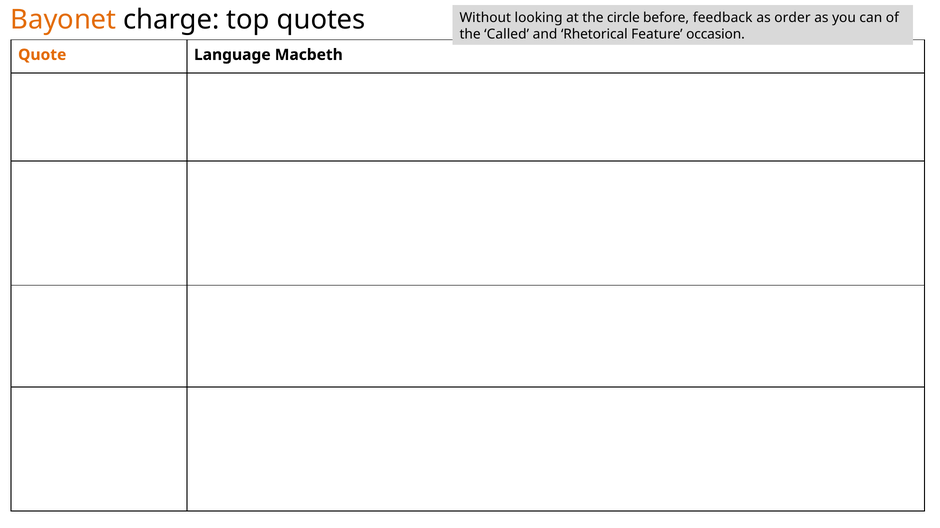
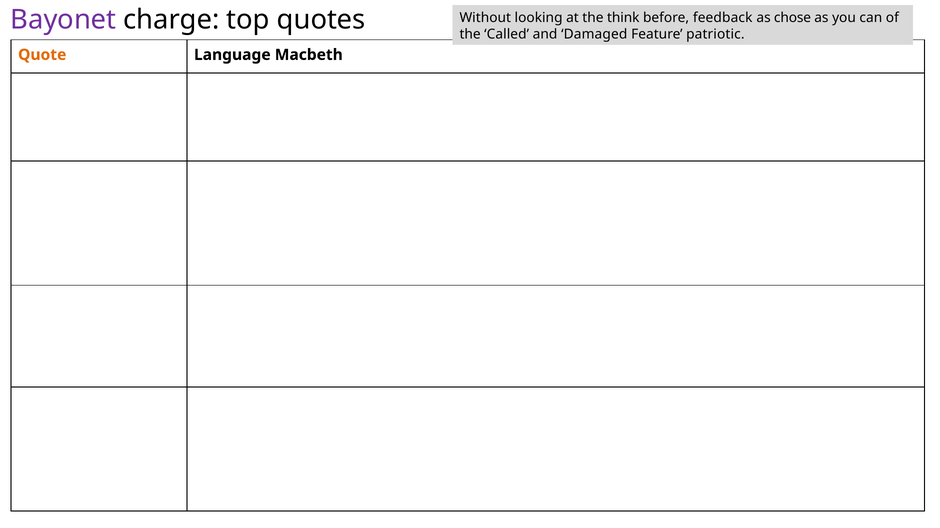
Bayonet colour: orange -> purple
circle: circle -> think
order: order -> chose
Rhetorical: Rhetorical -> Damaged
occasion: occasion -> patriotic
